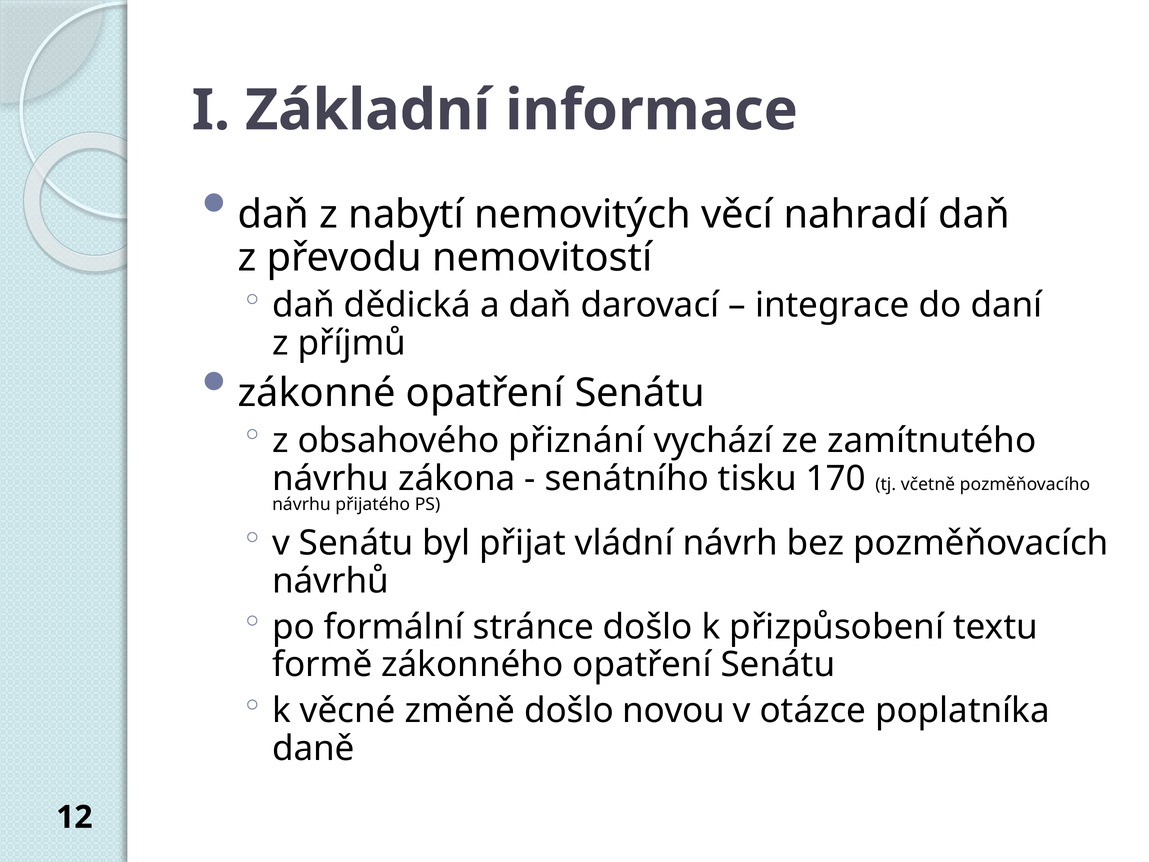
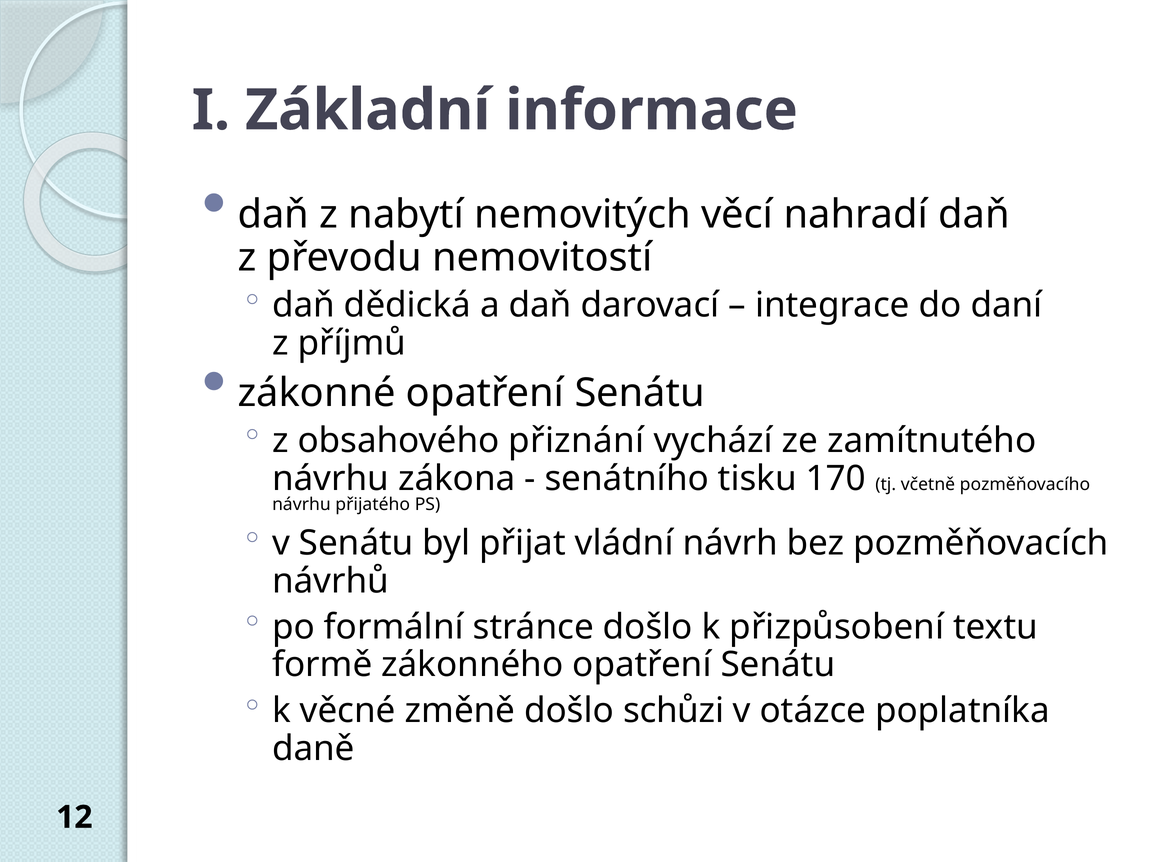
novou: novou -> schůzi
